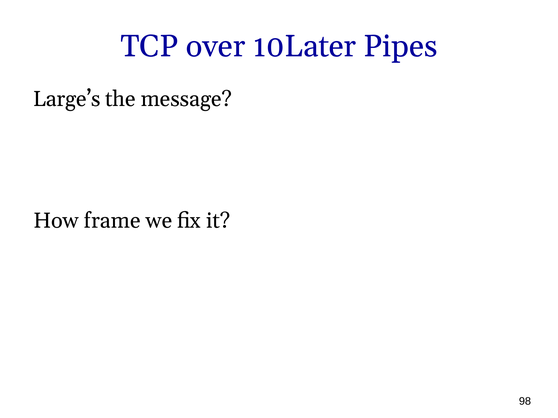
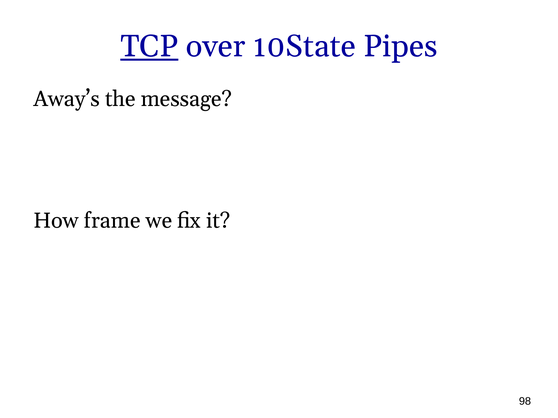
TCP underline: none -> present
10Later: 10Later -> 10State
Large’s: Large’s -> Away’s
